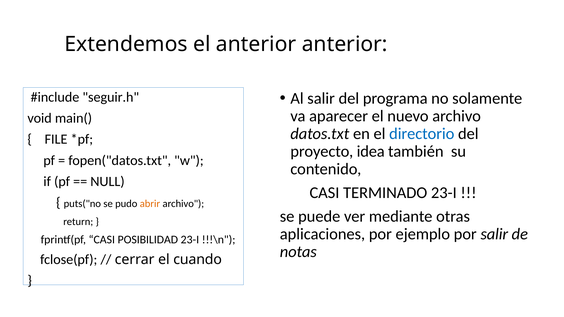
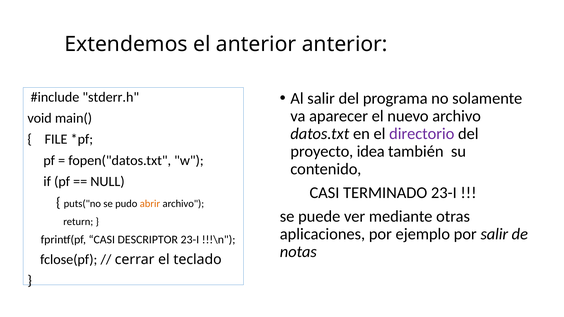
seguir.h: seguir.h -> stderr.h
directorio colour: blue -> purple
POSIBILIDAD: POSIBILIDAD -> DESCRIPTOR
cuando: cuando -> teclado
